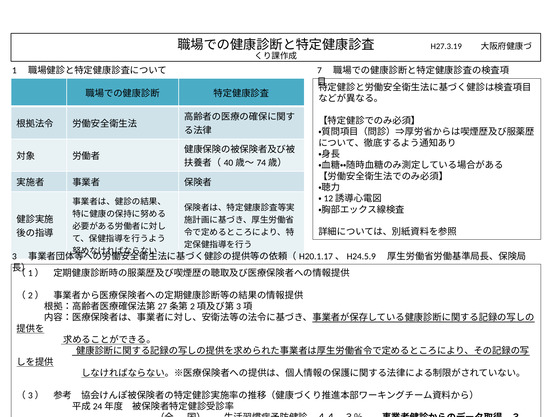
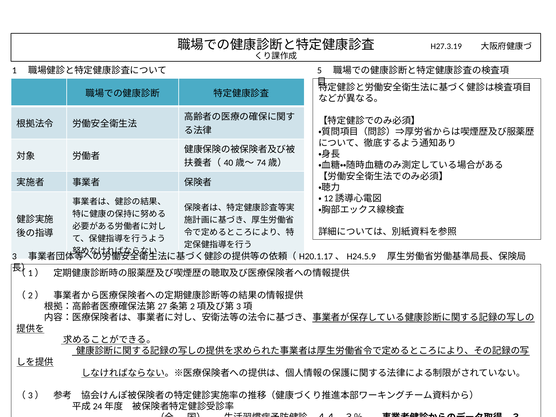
7: 7 -> 5
